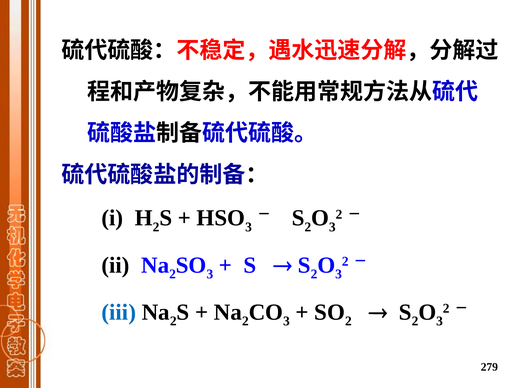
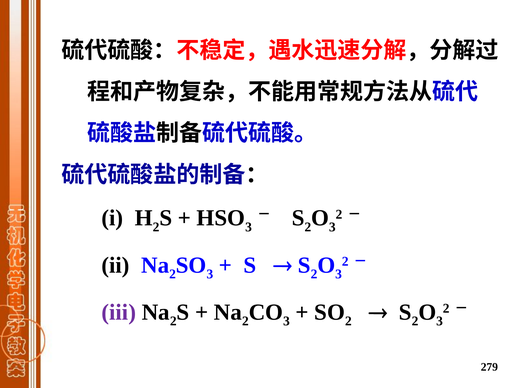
iii colour: blue -> purple
